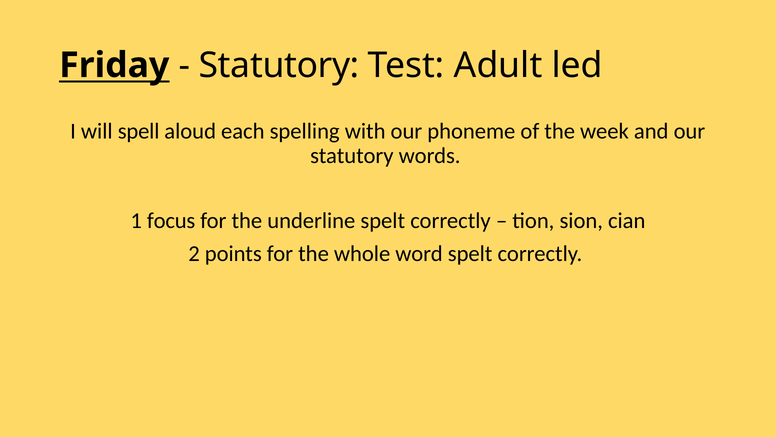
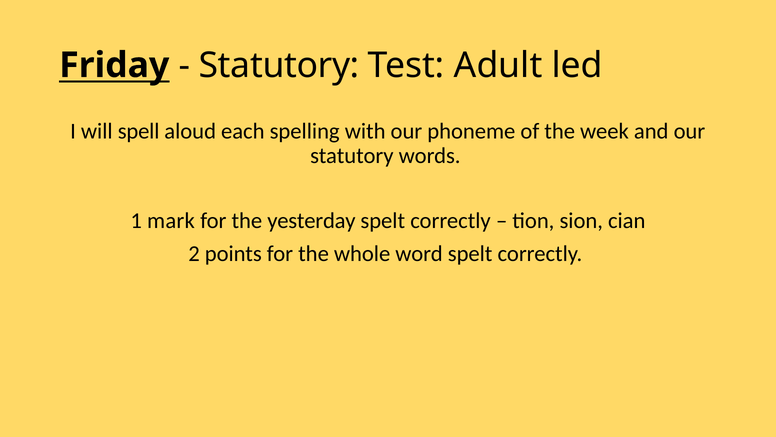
focus: focus -> mark
underline: underline -> yesterday
